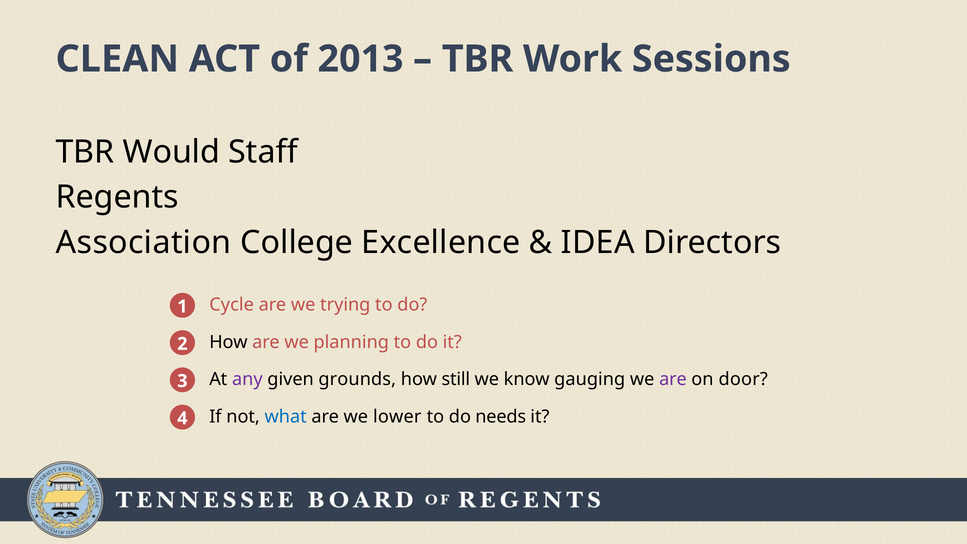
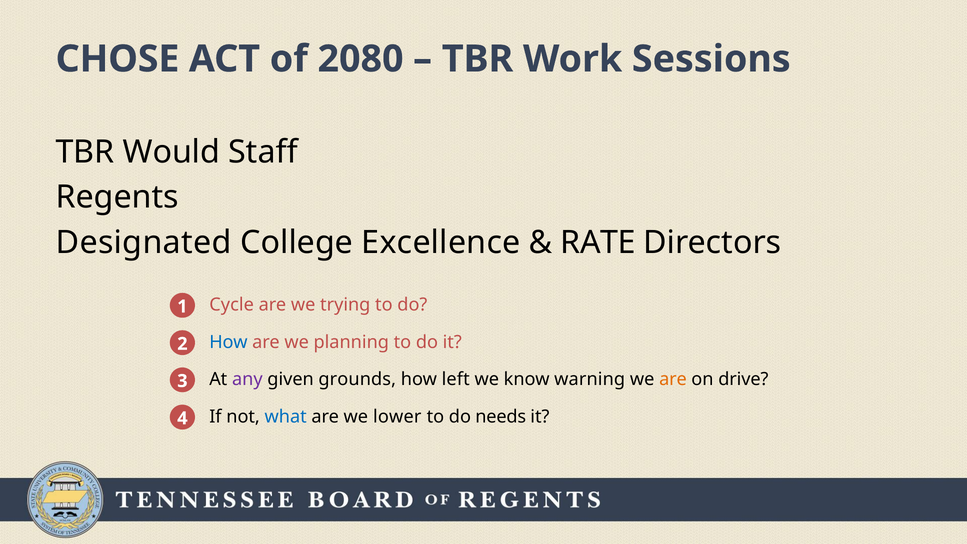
CLEAN: CLEAN -> CHOSE
2013: 2013 -> 2080
Association: Association -> Designated
IDEA: IDEA -> RATE
How at (228, 342) colour: black -> blue
still: still -> left
gauging: gauging -> warning
are at (673, 379) colour: purple -> orange
door: door -> drive
